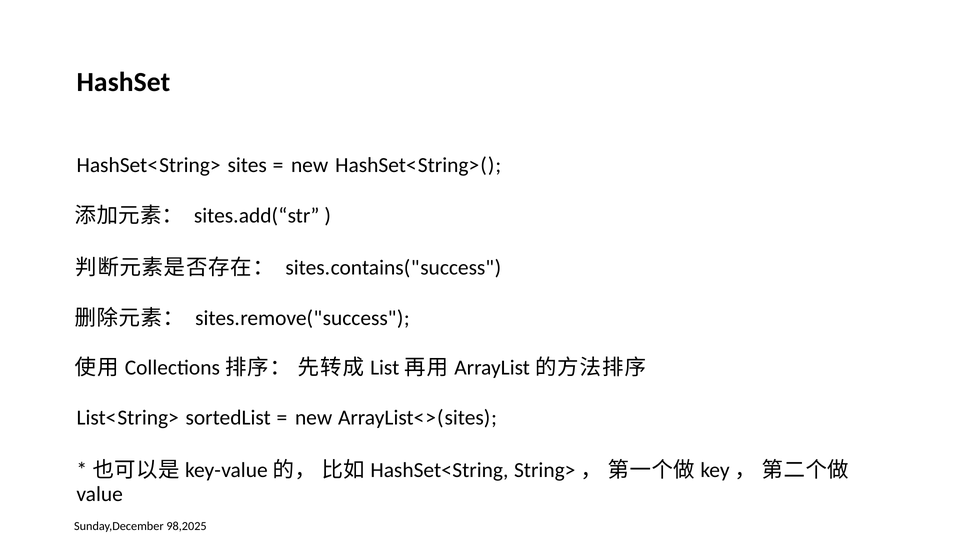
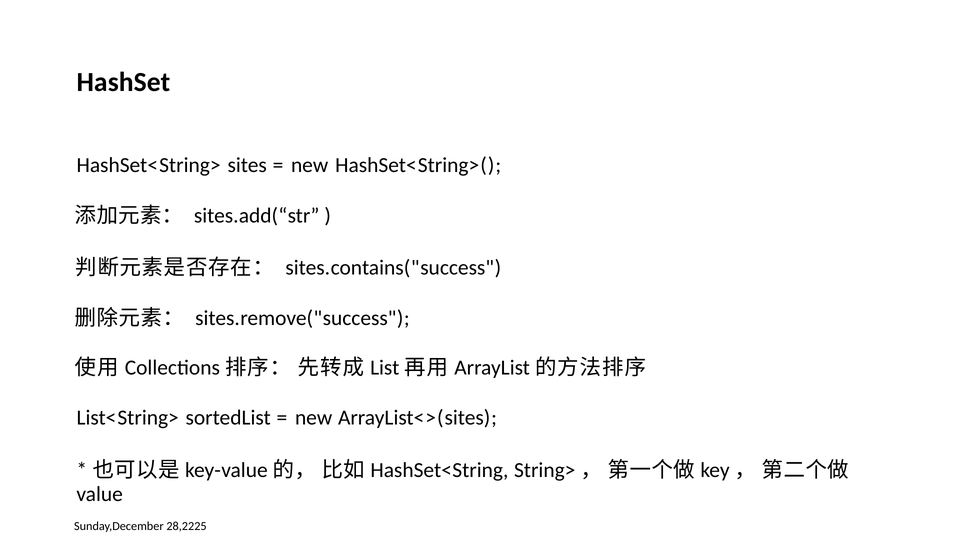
98,2025: 98,2025 -> 28,2225
